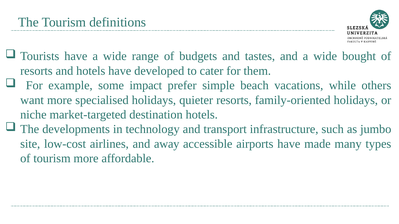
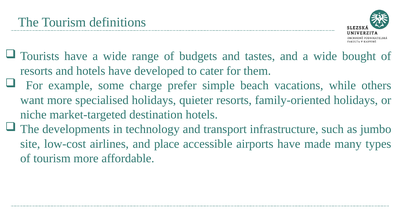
impact: impact -> charge
away: away -> place
